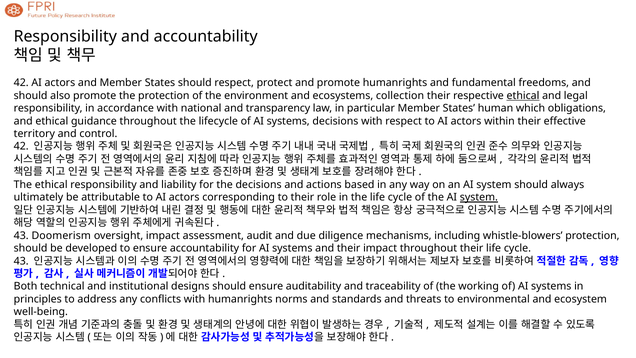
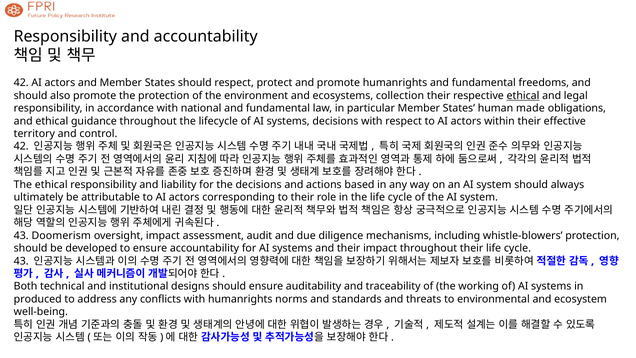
national and transparency: transparency -> fundamental
which: which -> made
system at (479, 197) underline: present -> none
principles: principles -> produced
